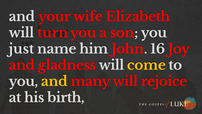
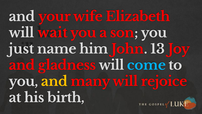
turn: turn -> wait
16: 16 -> 13
come colour: yellow -> light blue
